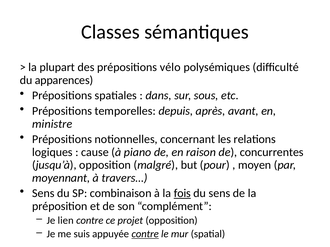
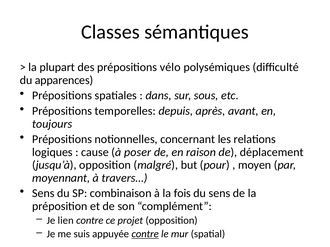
ministre: ministre -> toujours
piano: piano -> poser
concurrentes: concurrentes -> déplacement
fois underline: present -> none
